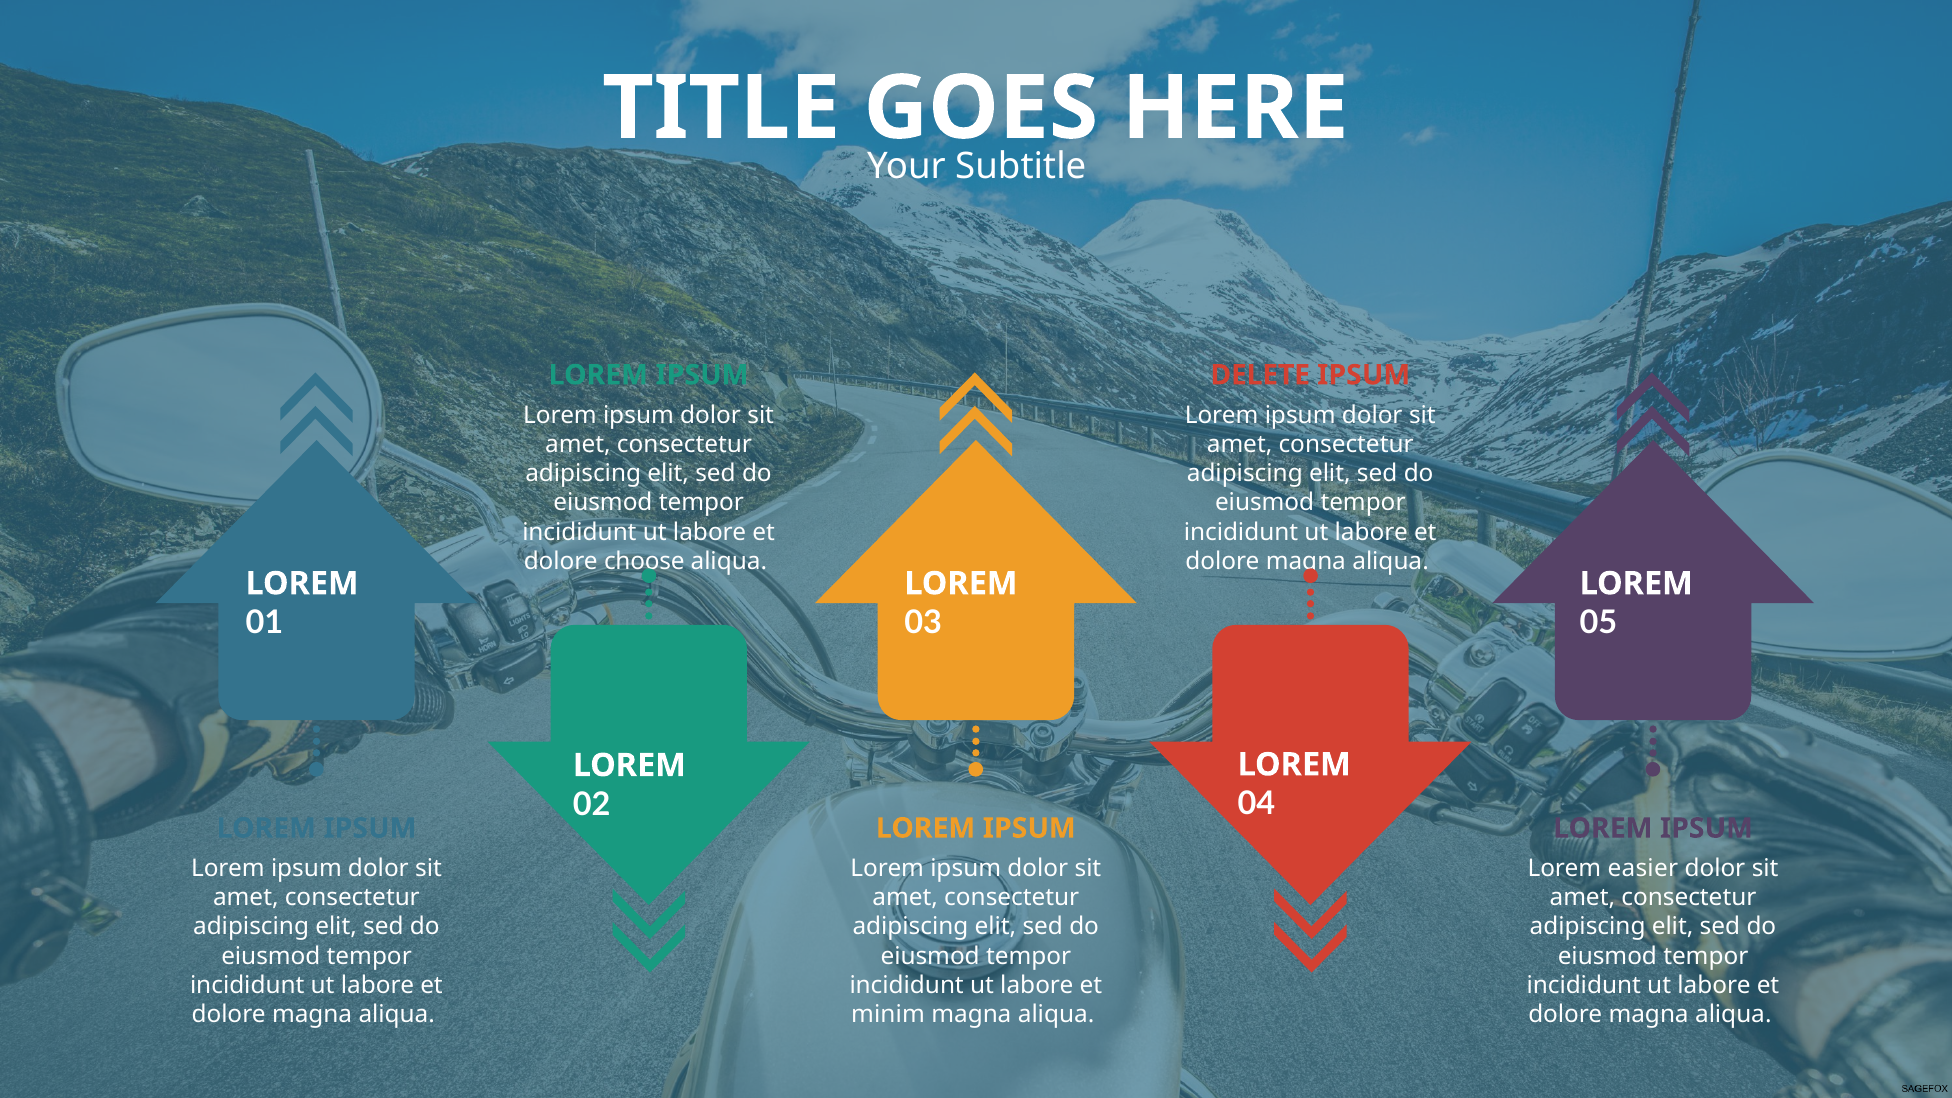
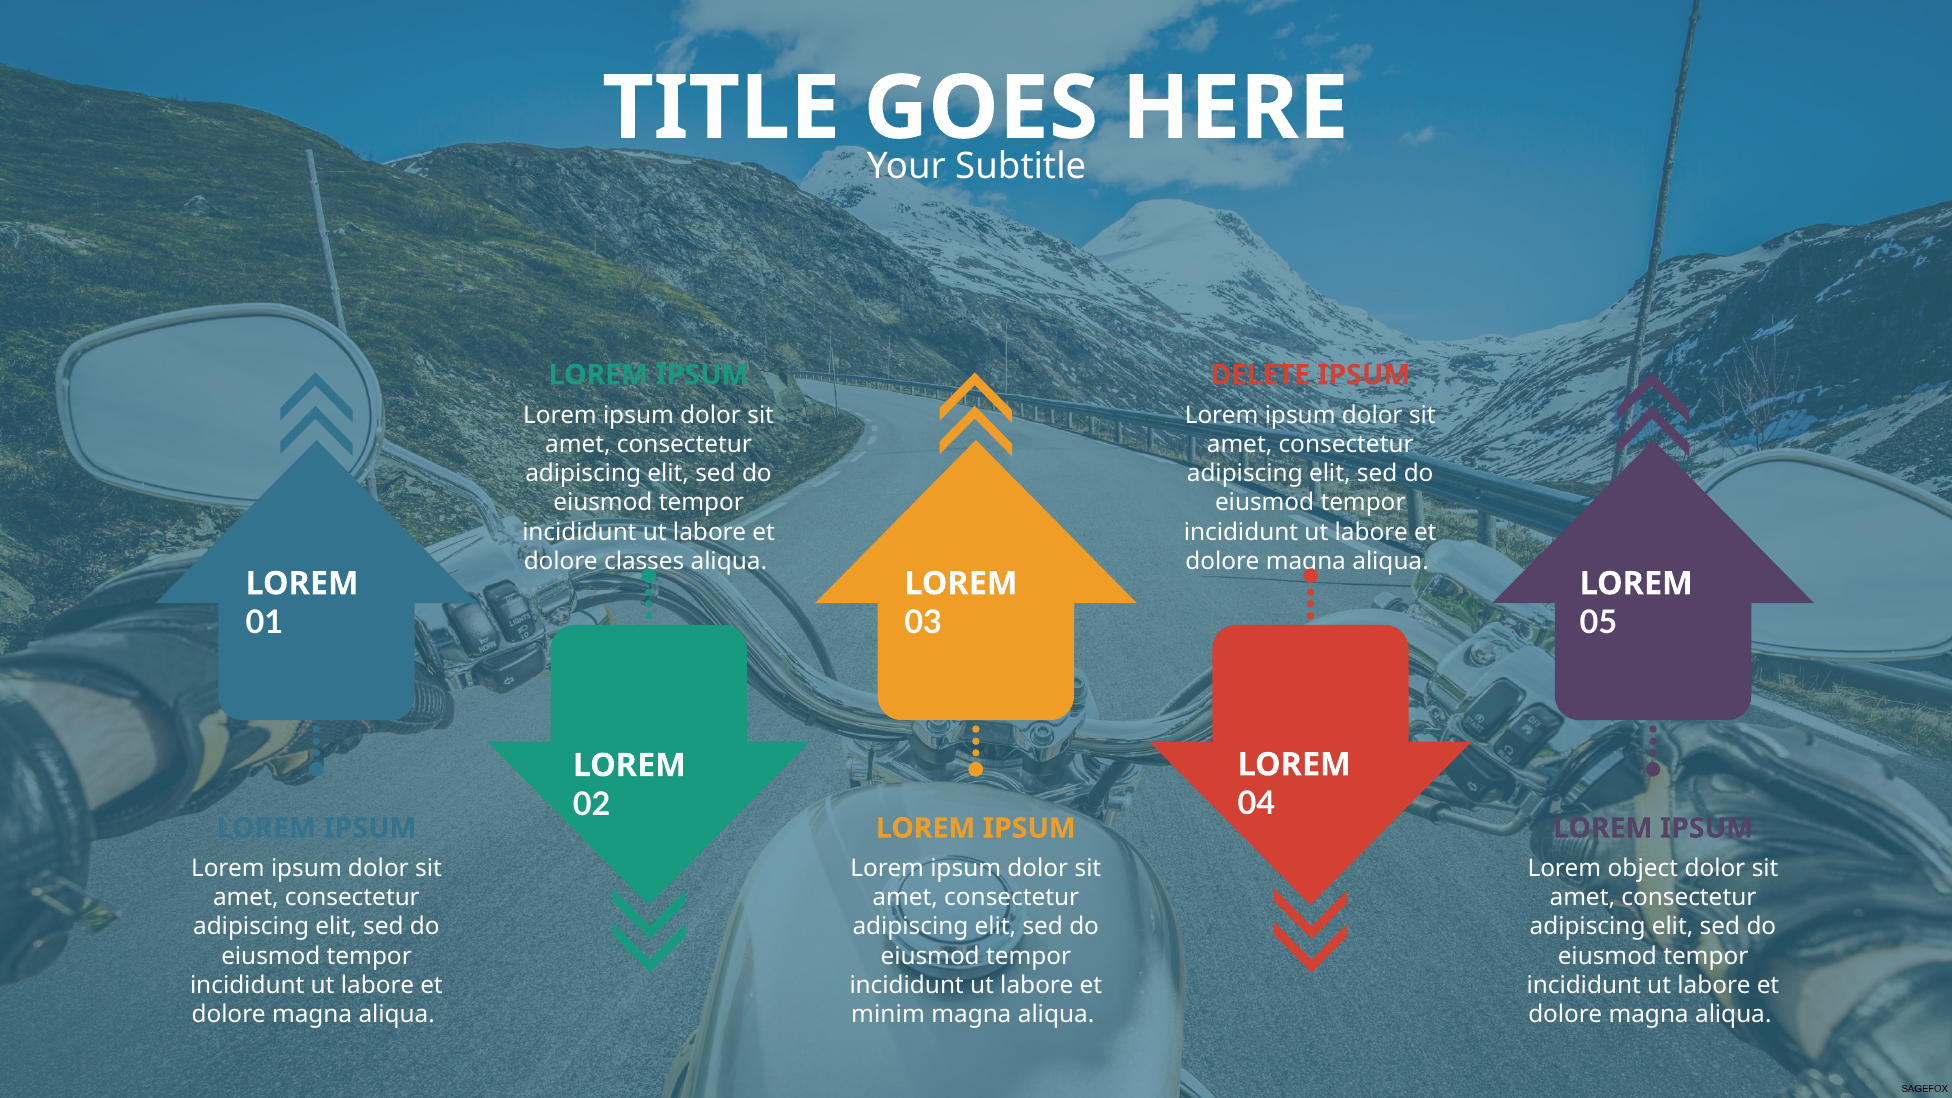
choose: choose -> classes
easier: easier -> object
